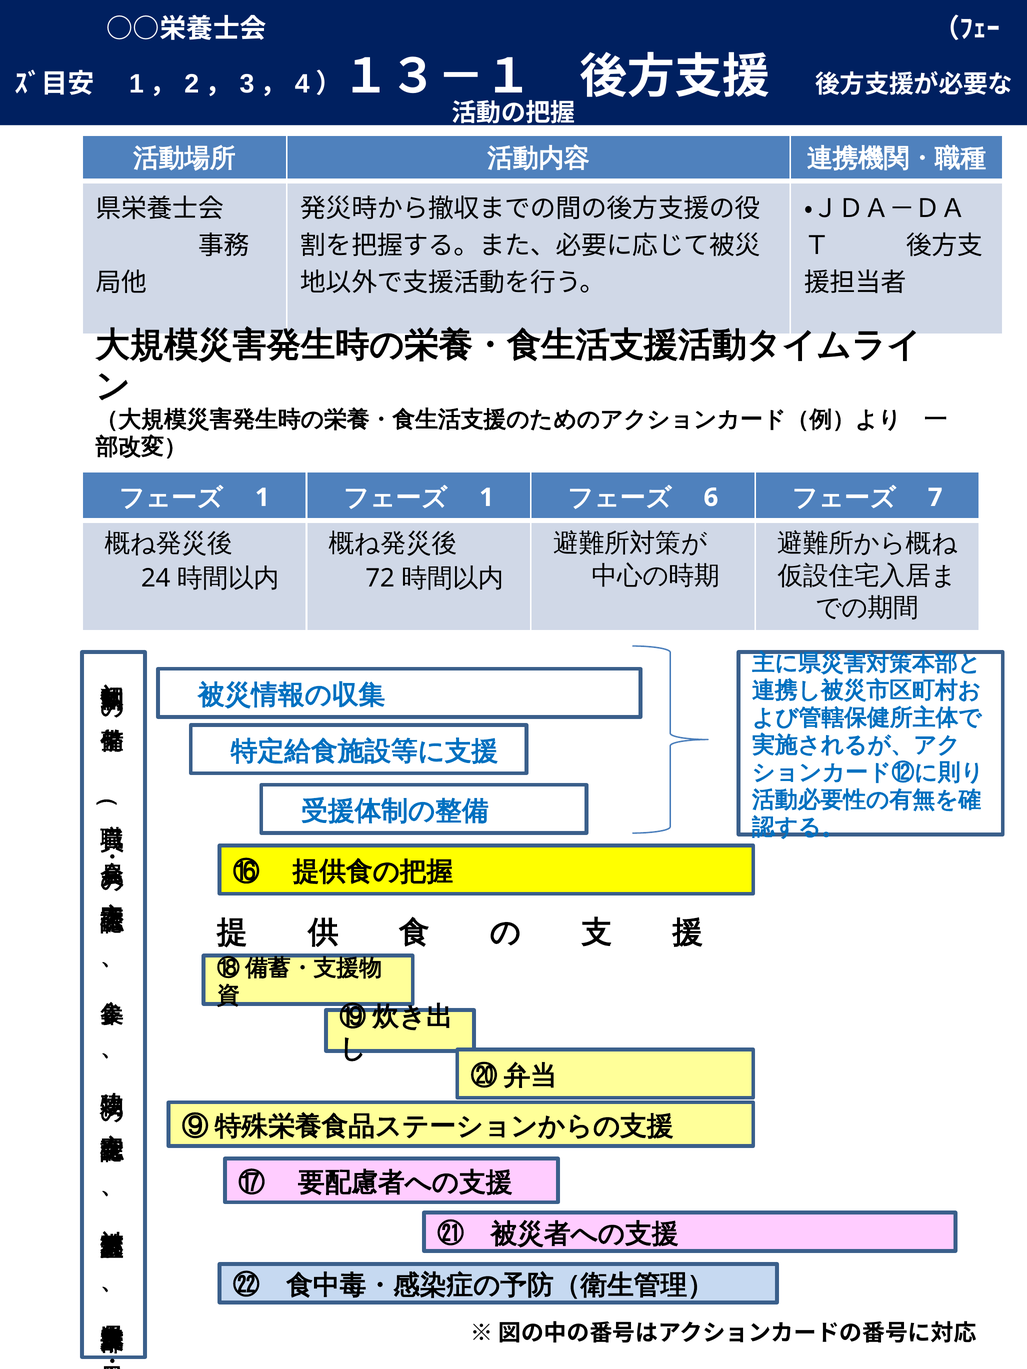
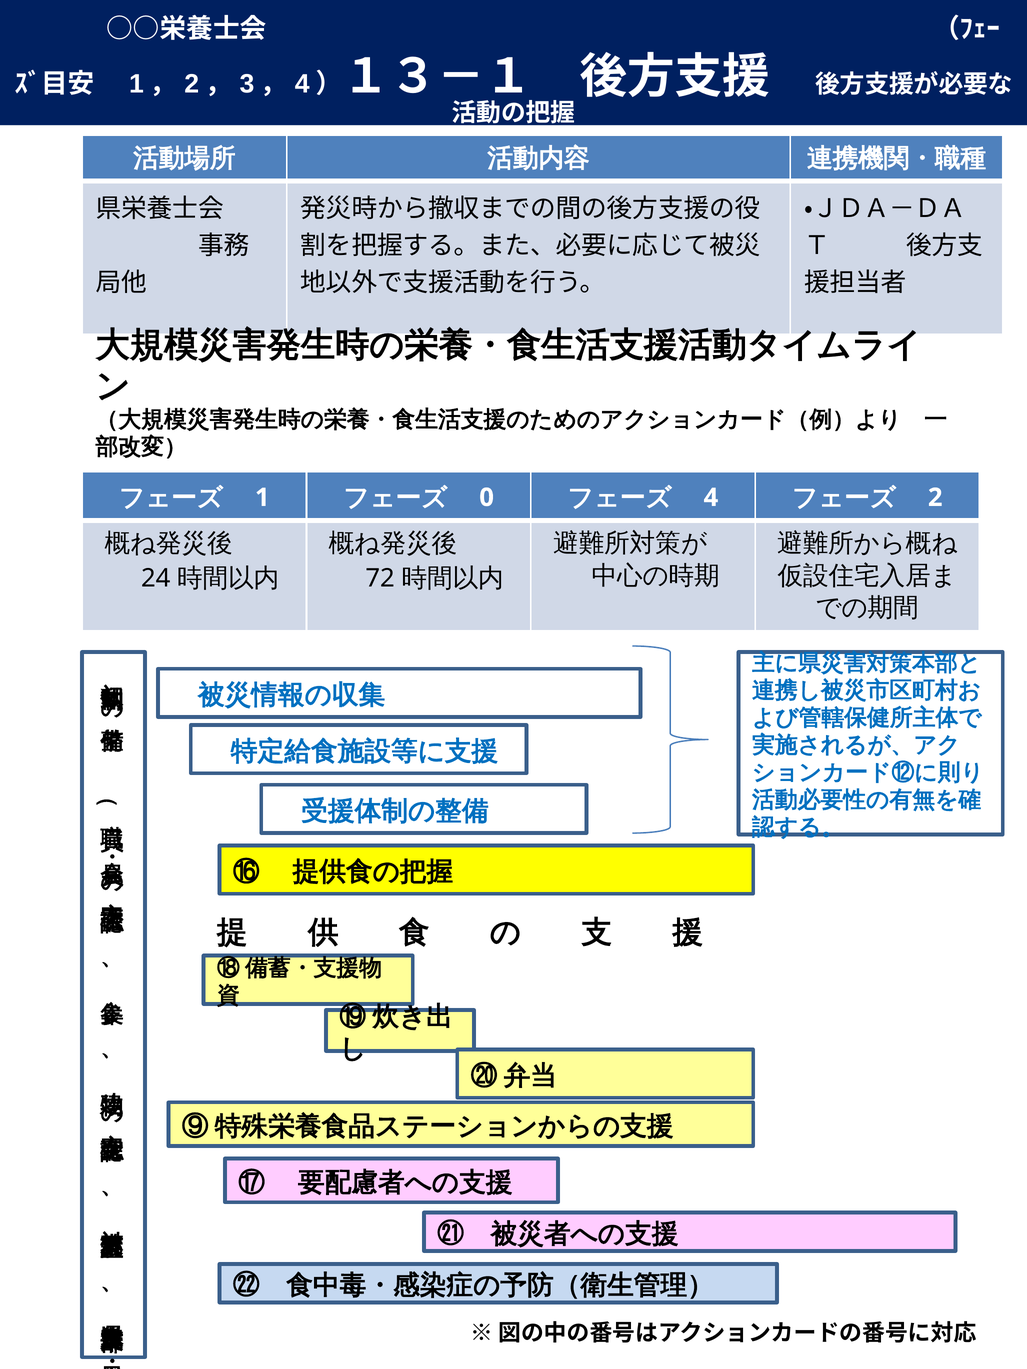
1 at (487, 498): 1 -> 0
6: 6 -> 4
7: 7 -> 2
